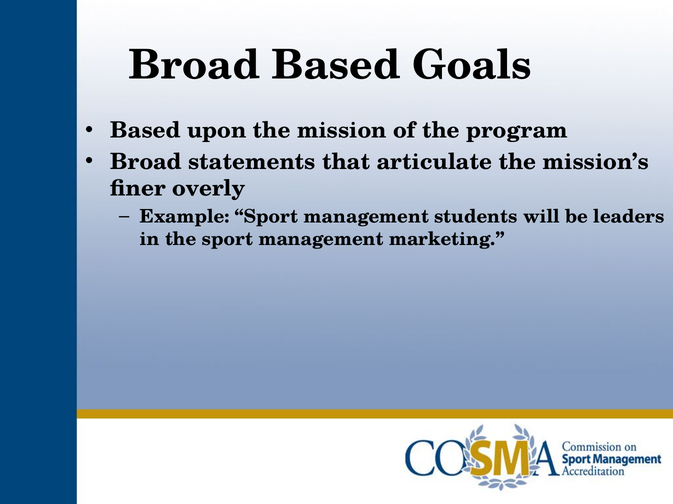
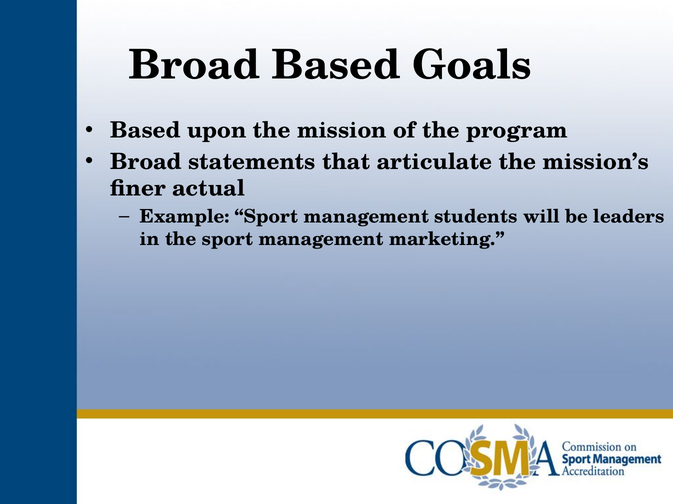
overly: overly -> actual
